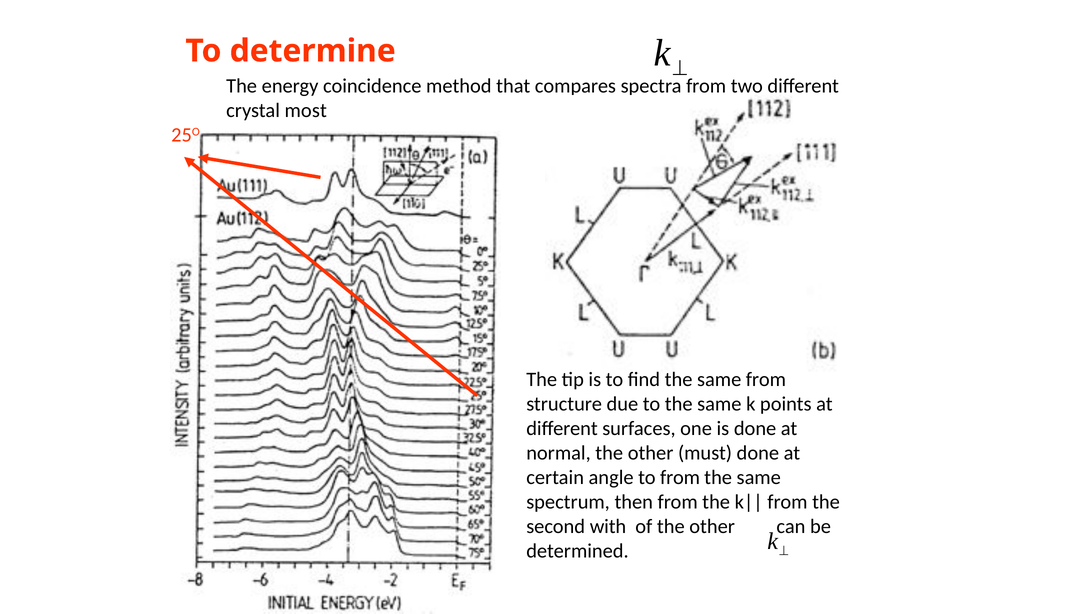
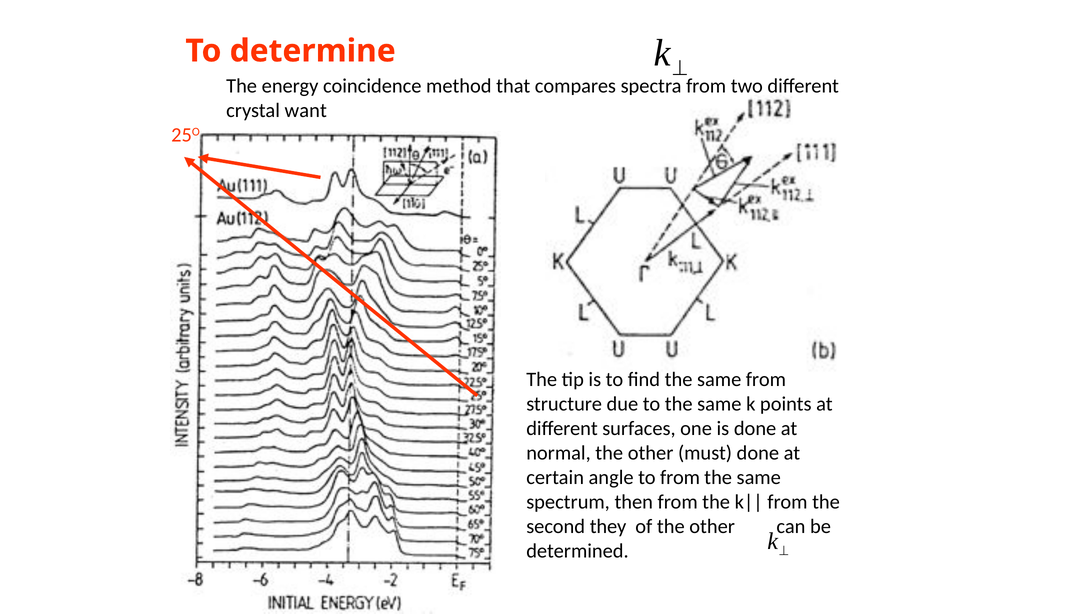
most: most -> want
with: with -> they
